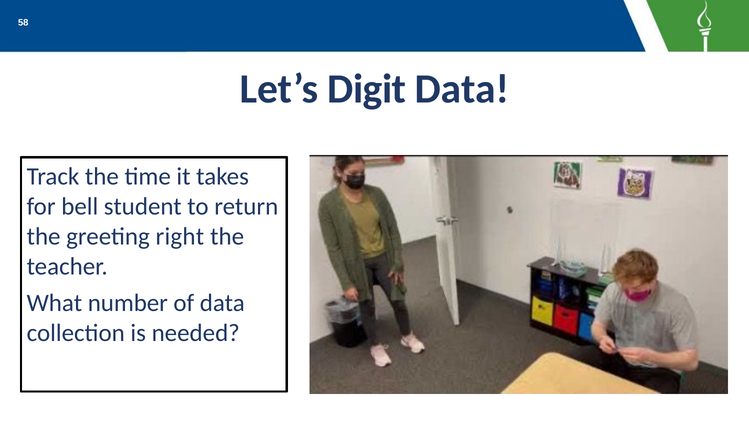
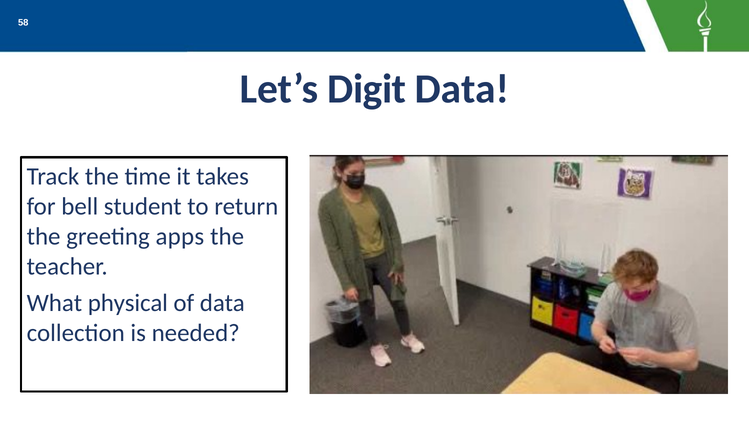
right: right -> apps
number: number -> physical
